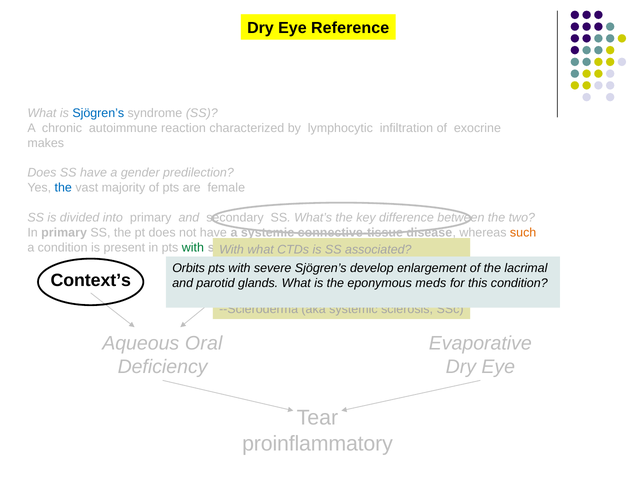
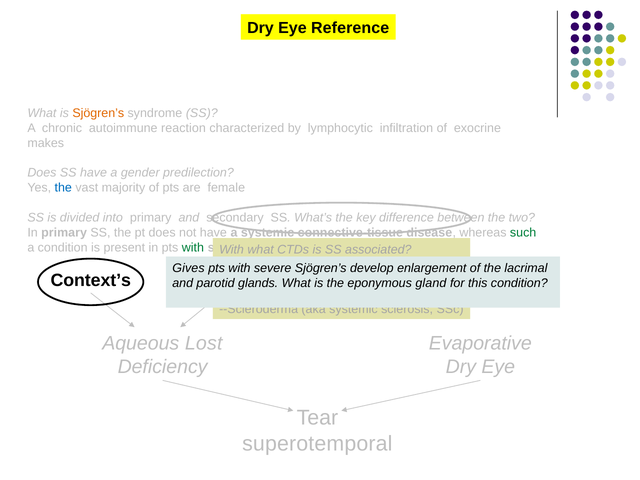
Sjögren’s at (98, 113) colour: blue -> orange
such colour: orange -> green
Orbits: Orbits -> Gives
meds: meds -> gland
Oral: Oral -> Lost
proinflammatory: proinflammatory -> superotemporal
